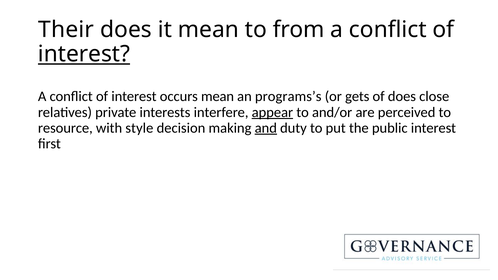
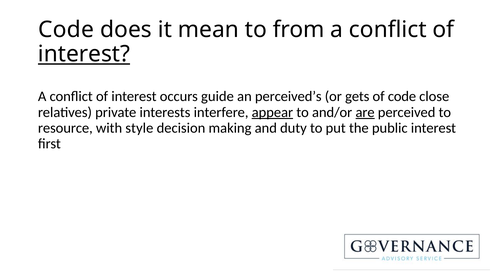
Their at (66, 30): Their -> Code
occurs mean: mean -> guide
programs’s: programs’s -> perceived’s
of does: does -> code
are underline: none -> present
and underline: present -> none
